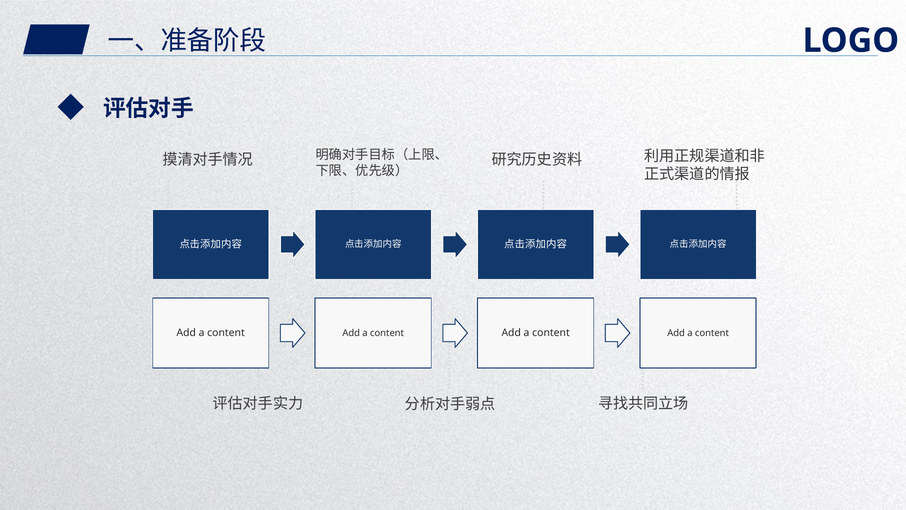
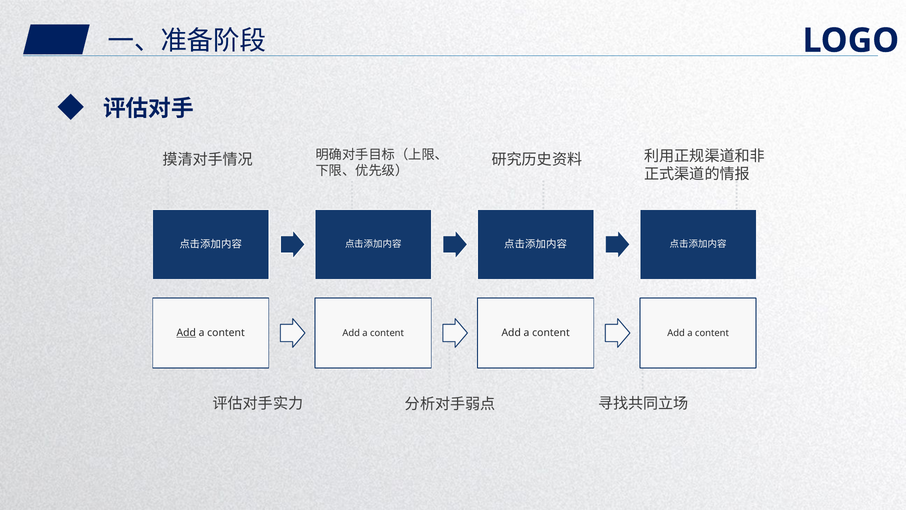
Add at (186, 333) underline: none -> present
